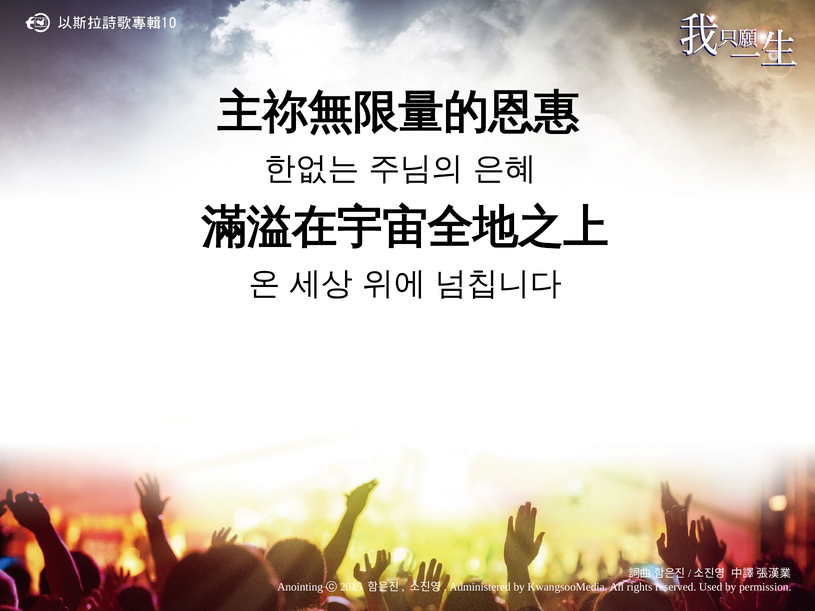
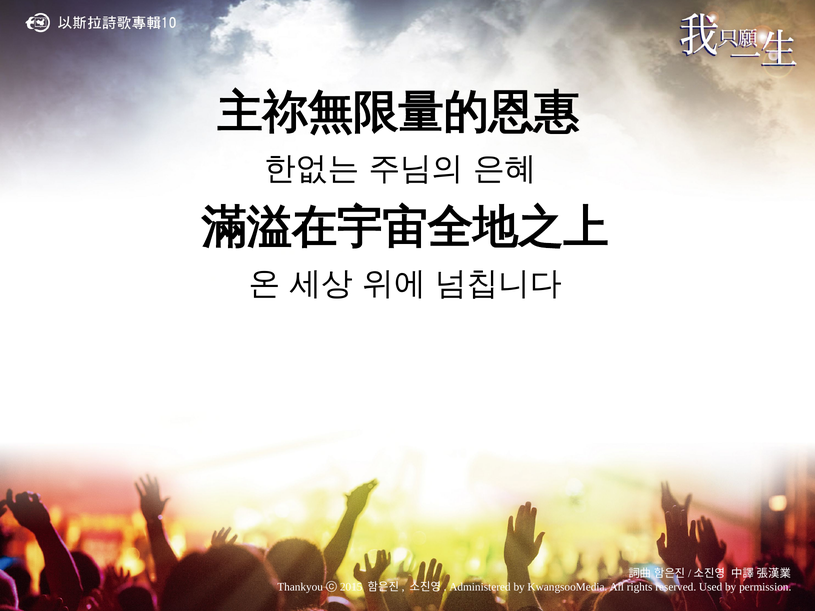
Anointing: Anointing -> Thankyou
